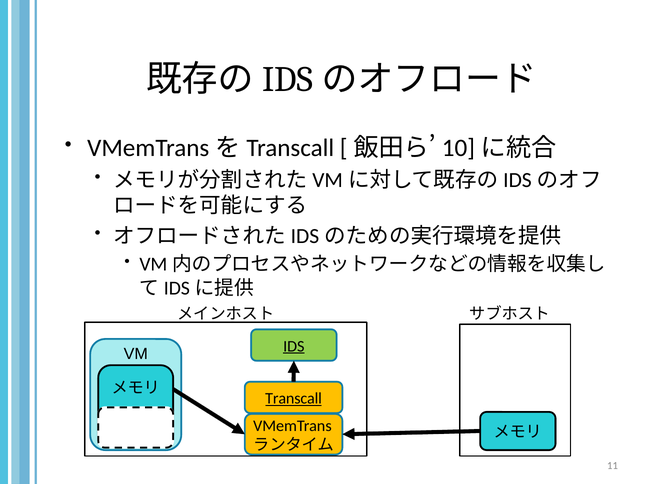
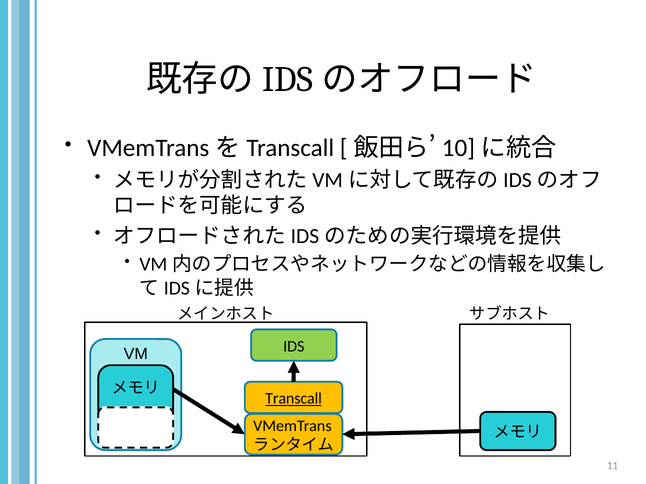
IDS underline: present -> none
